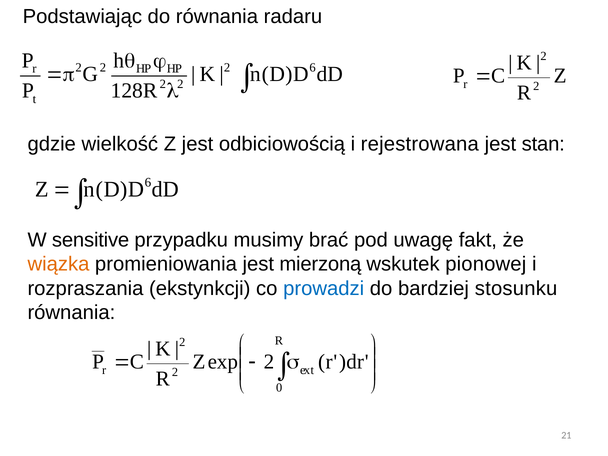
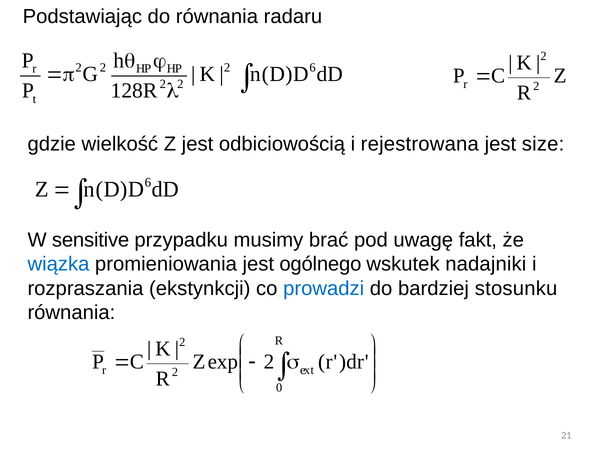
stan: stan -> size
wiązka colour: orange -> blue
mierzoną: mierzoną -> ogólnego
pionowej: pionowej -> nadajniki
